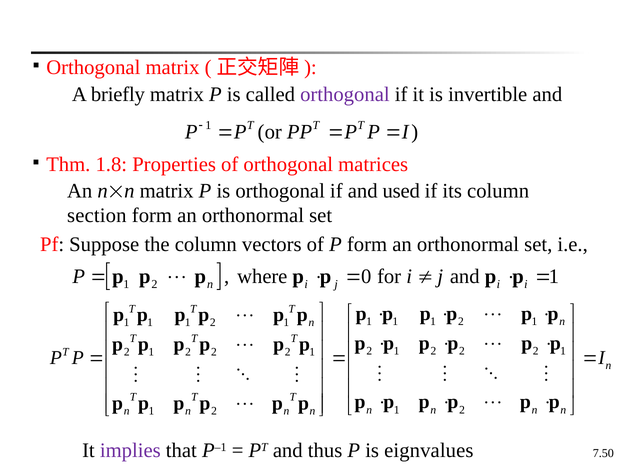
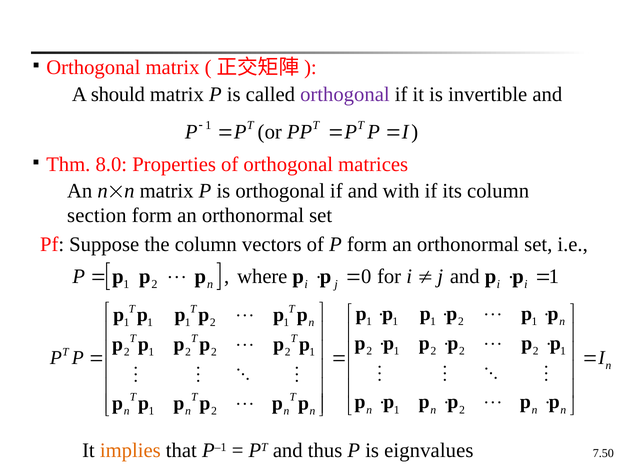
briefly: briefly -> should
1.8: 1.8 -> 8.0
used: used -> with
implies colour: purple -> orange
